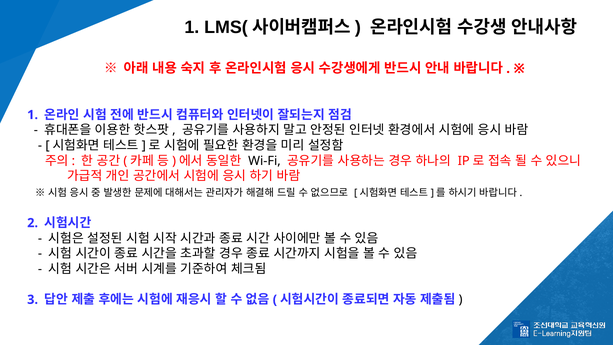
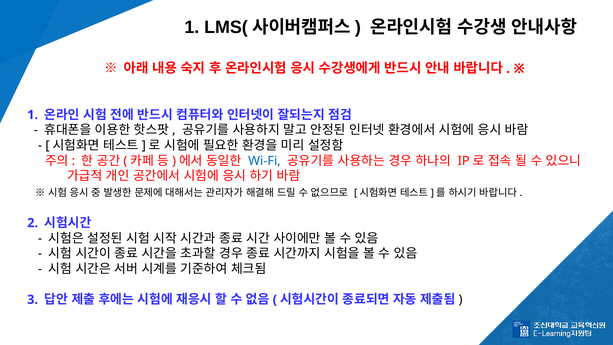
Wi-Fi colour: black -> blue
